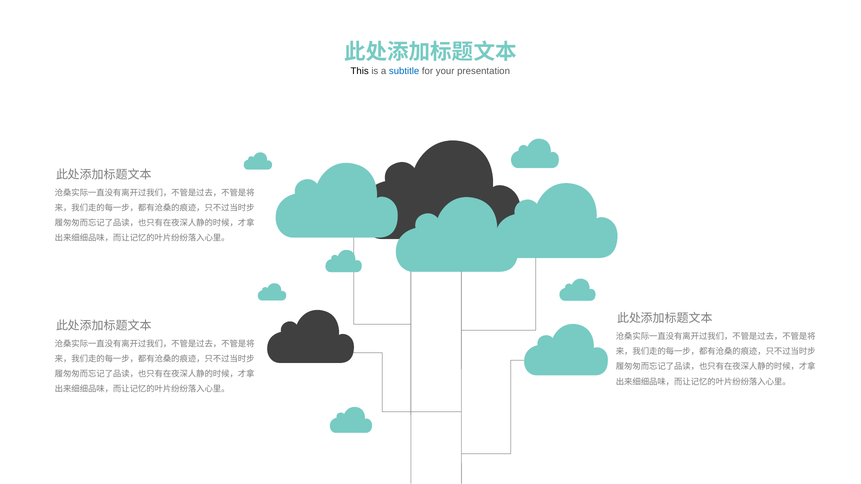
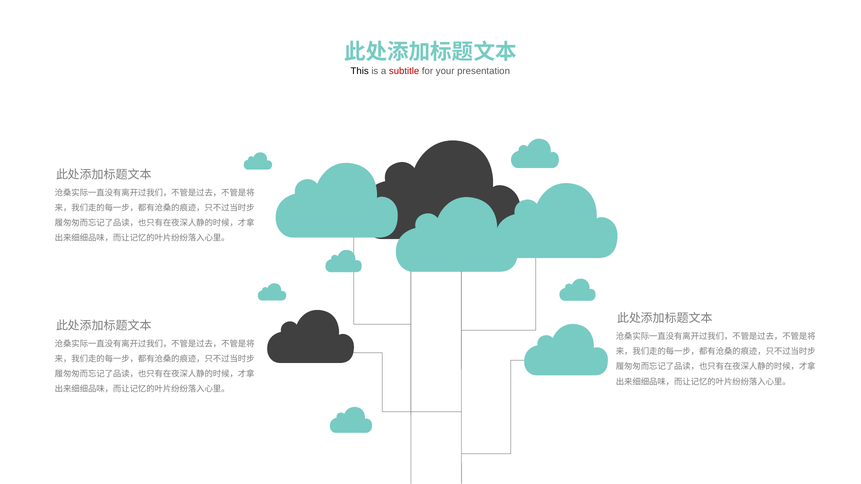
subtitle colour: blue -> red
